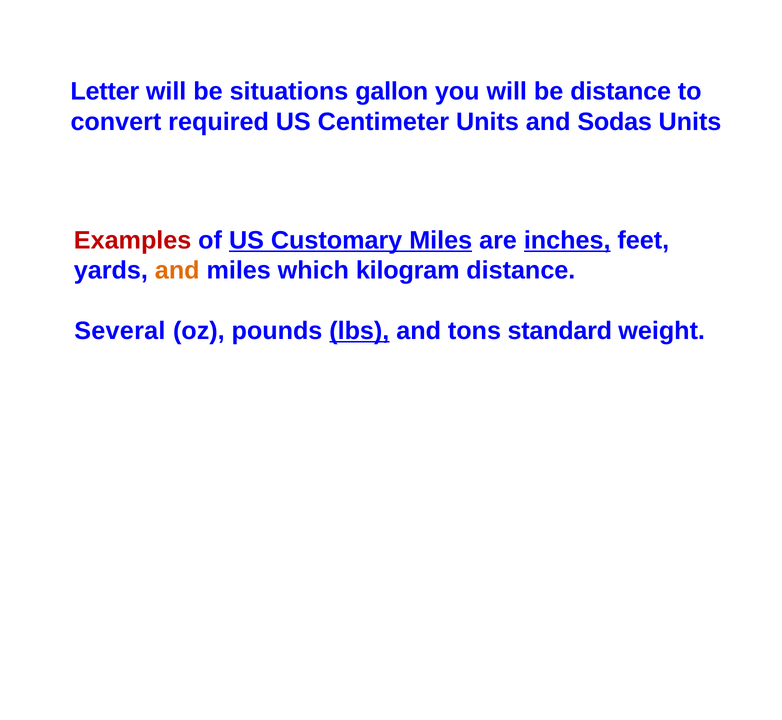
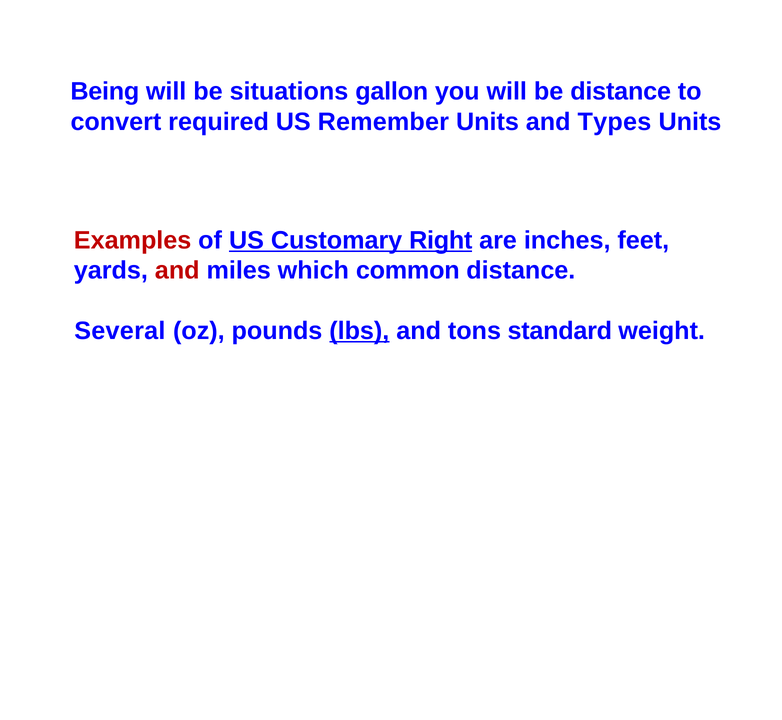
Letter: Letter -> Being
Centimeter: Centimeter -> Remember
Sodas: Sodas -> Types
Customary Miles: Miles -> Right
inches underline: present -> none
and at (177, 271) colour: orange -> red
kilogram: kilogram -> common
